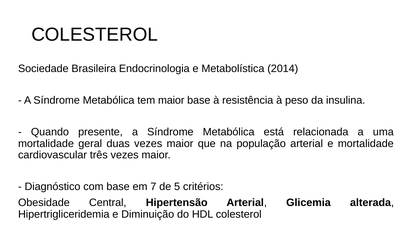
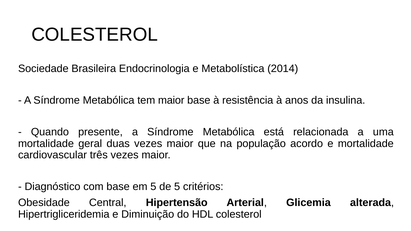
peso: peso -> anos
população arterial: arterial -> acordo
em 7: 7 -> 5
